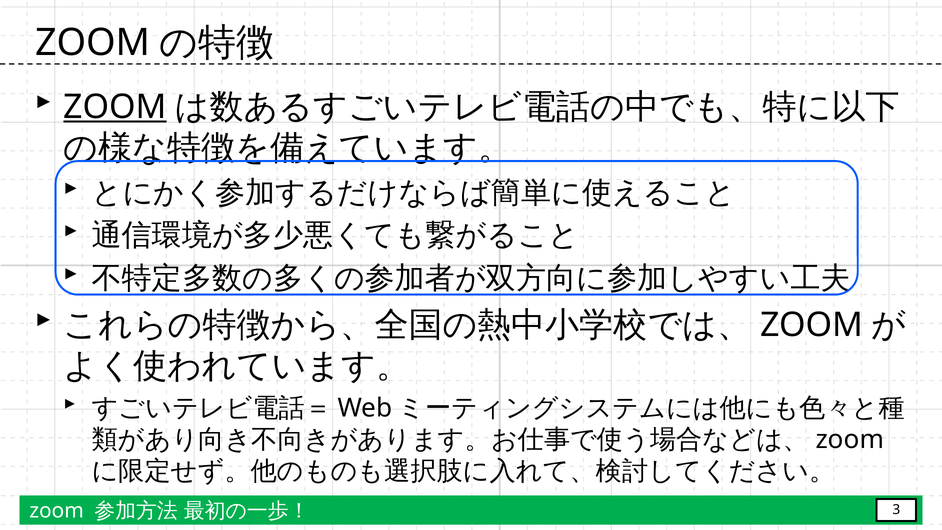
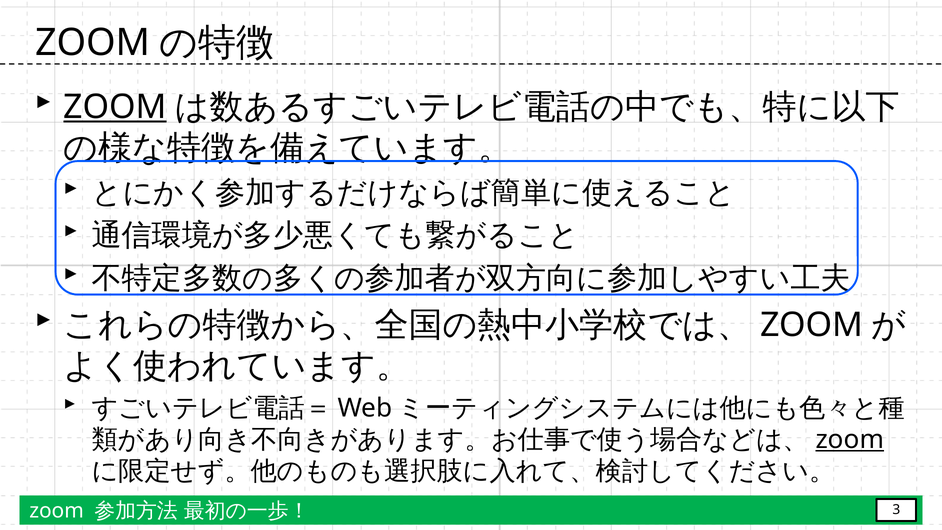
zoom at (850, 439) underline: none -> present
